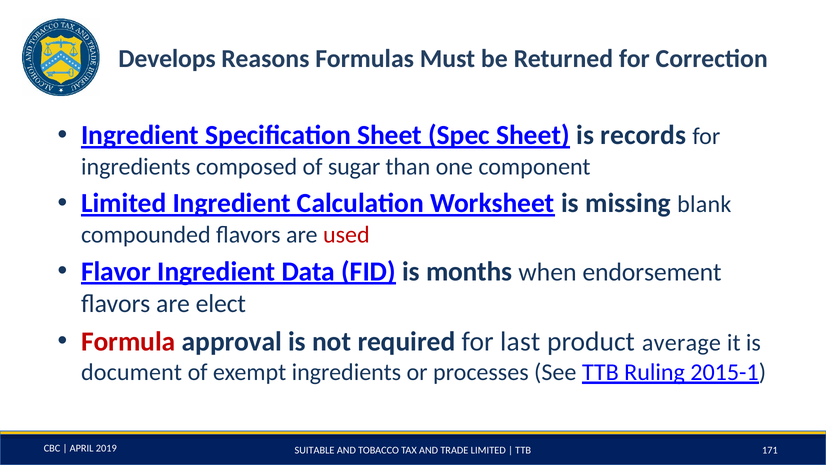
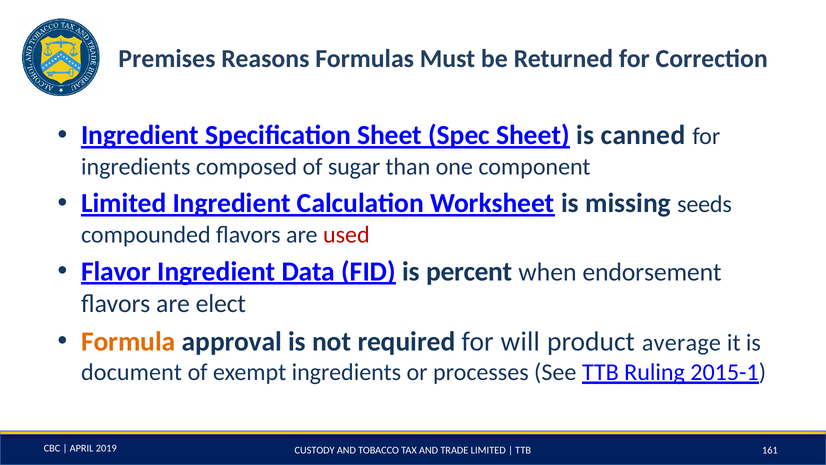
Develops: Develops -> Premises
records: records -> canned
blank: blank -> seeds
months: months -> percent
Formula colour: red -> orange
last: last -> will
SUITABLE: SUITABLE -> CUSTODY
171: 171 -> 161
